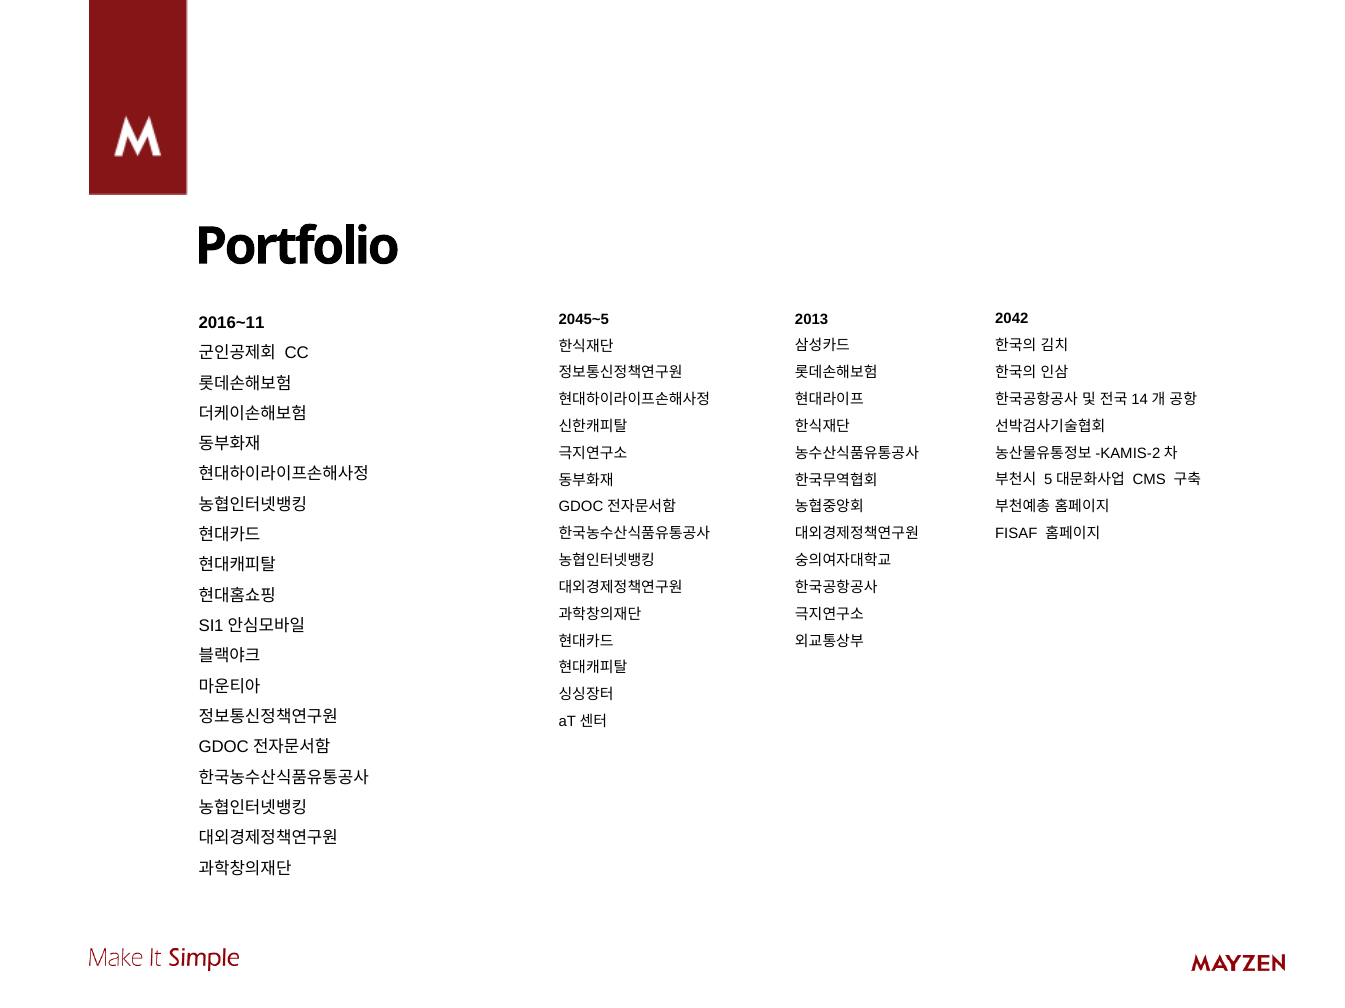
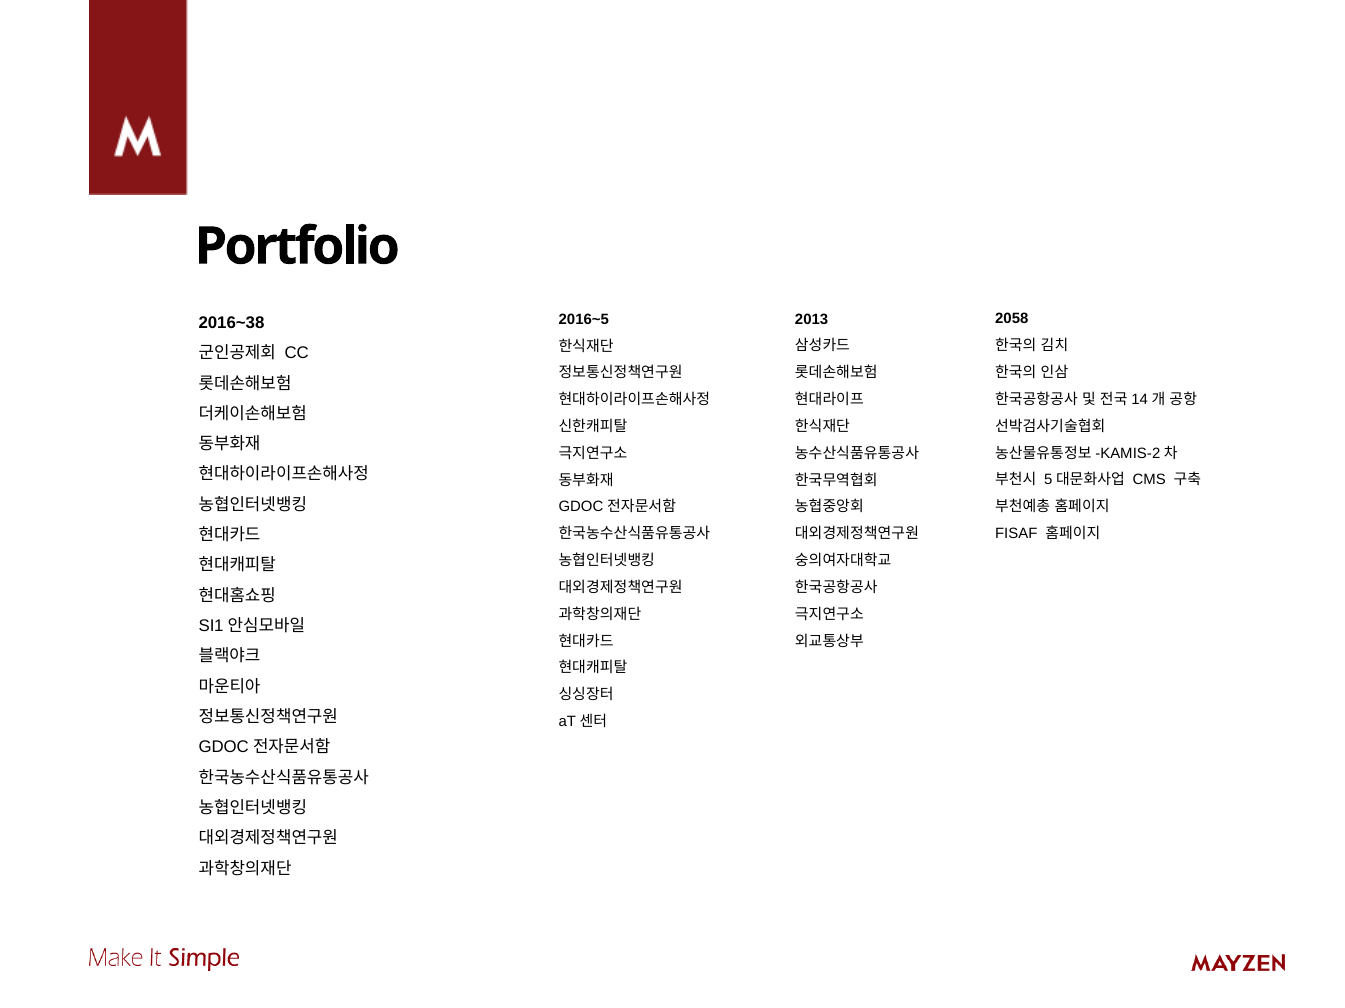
2042: 2042 -> 2058
2045~5: 2045~5 -> 2016~5
2016~11: 2016~11 -> 2016~38
